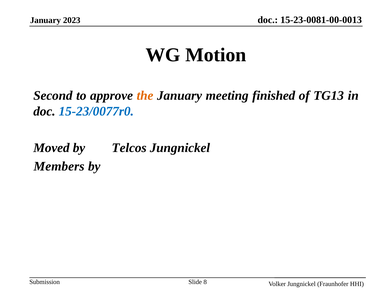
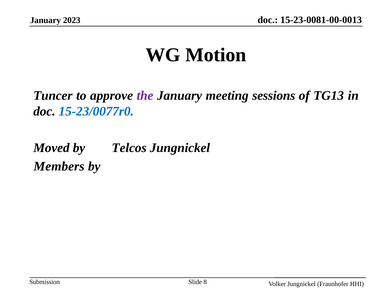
Second: Second -> Tuncer
the colour: orange -> purple
finished: finished -> sessions
